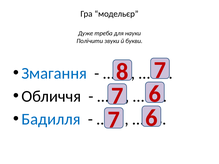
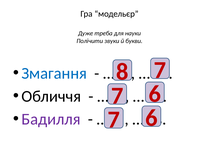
Бадилля colour: blue -> purple
